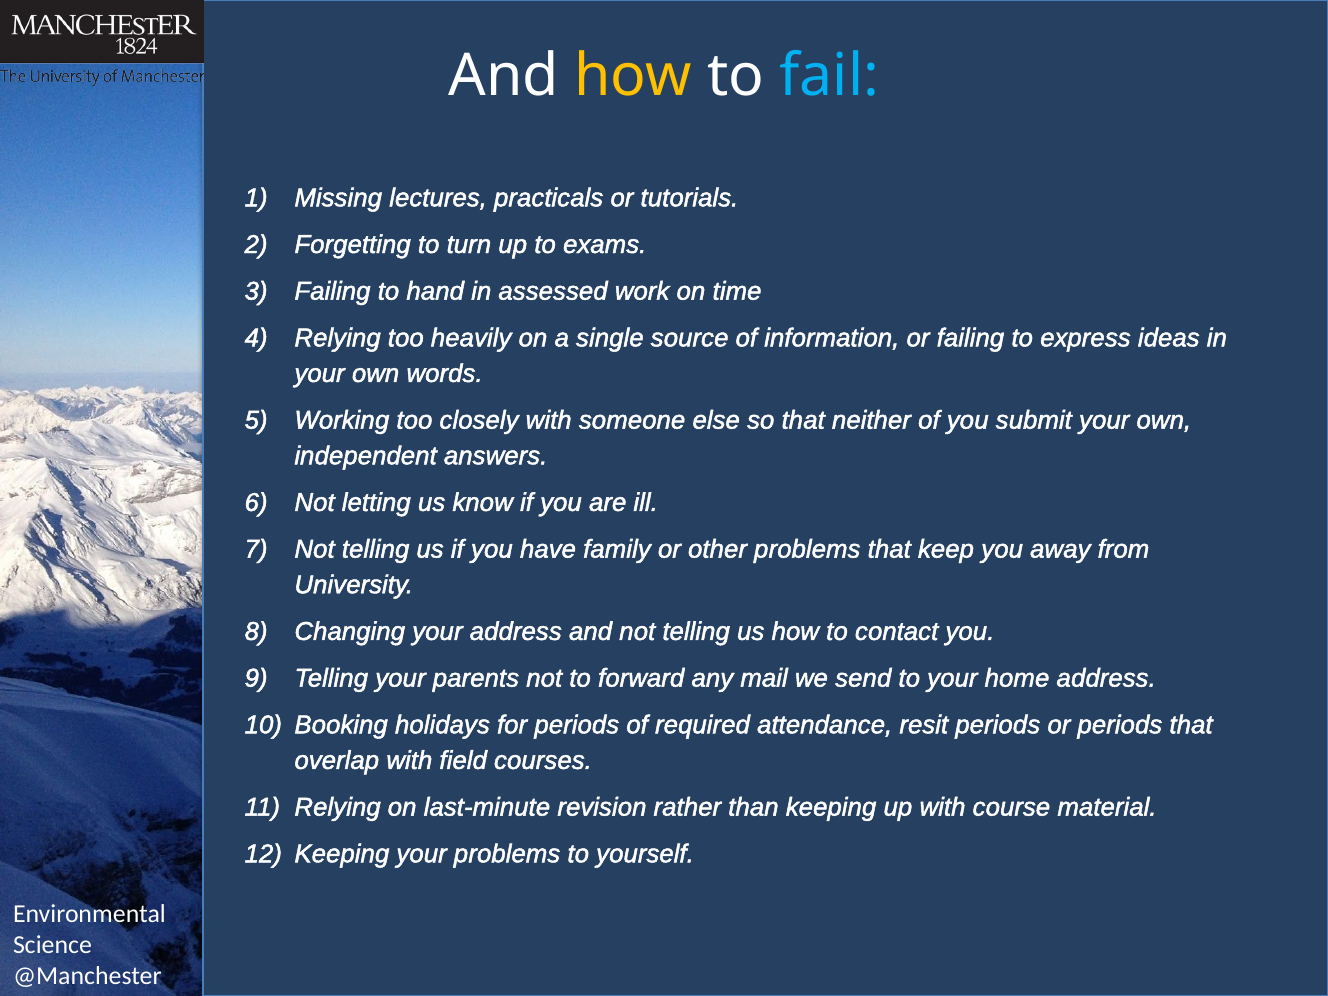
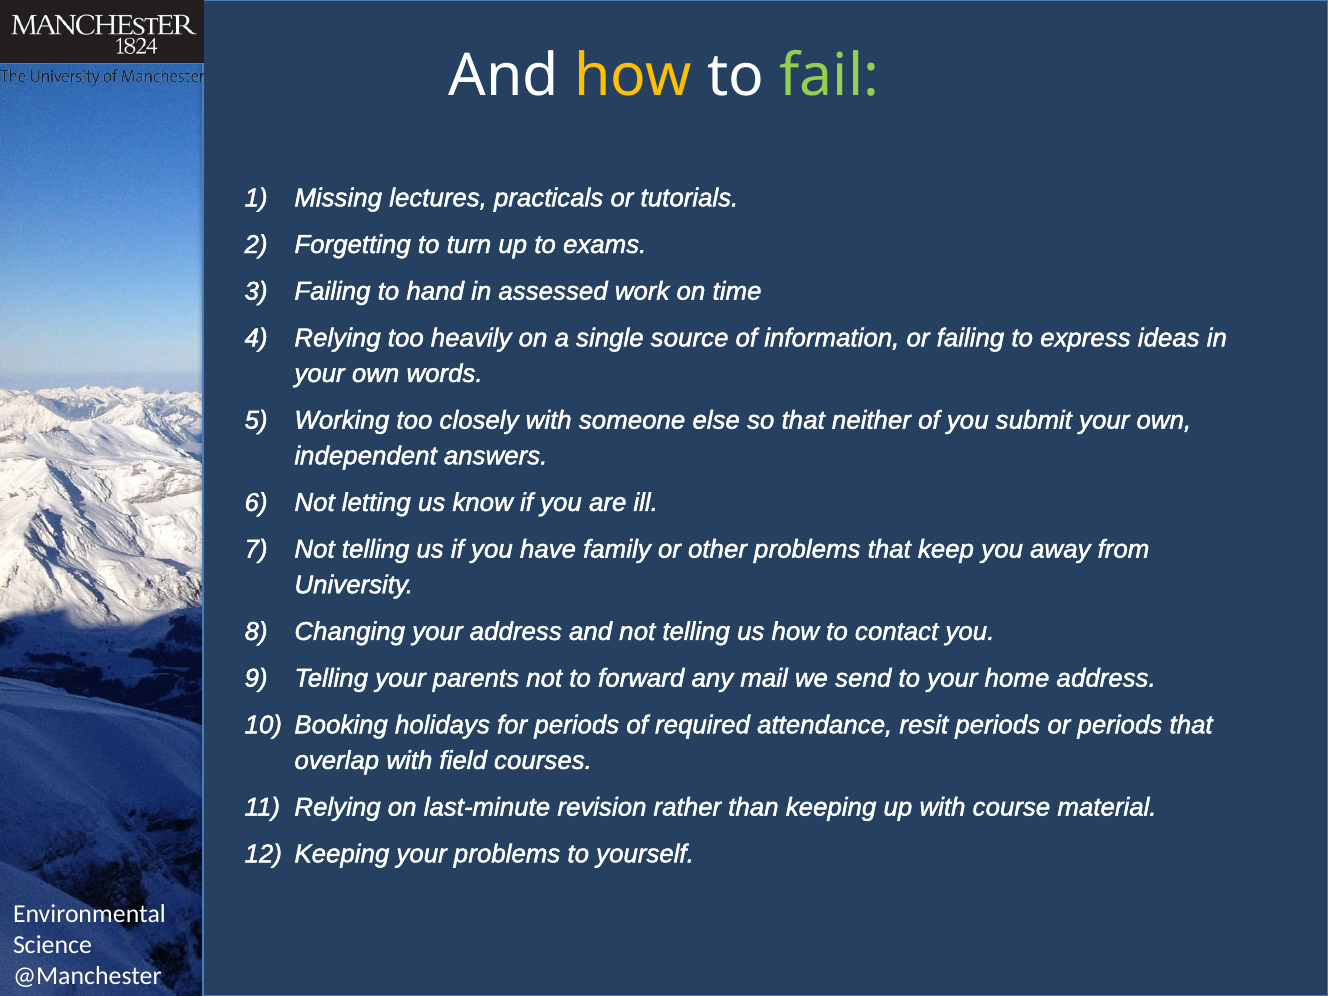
fail colour: light blue -> light green
